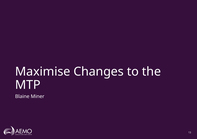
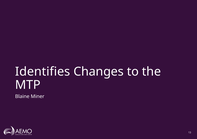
Maximise: Maximise -> Identifies
